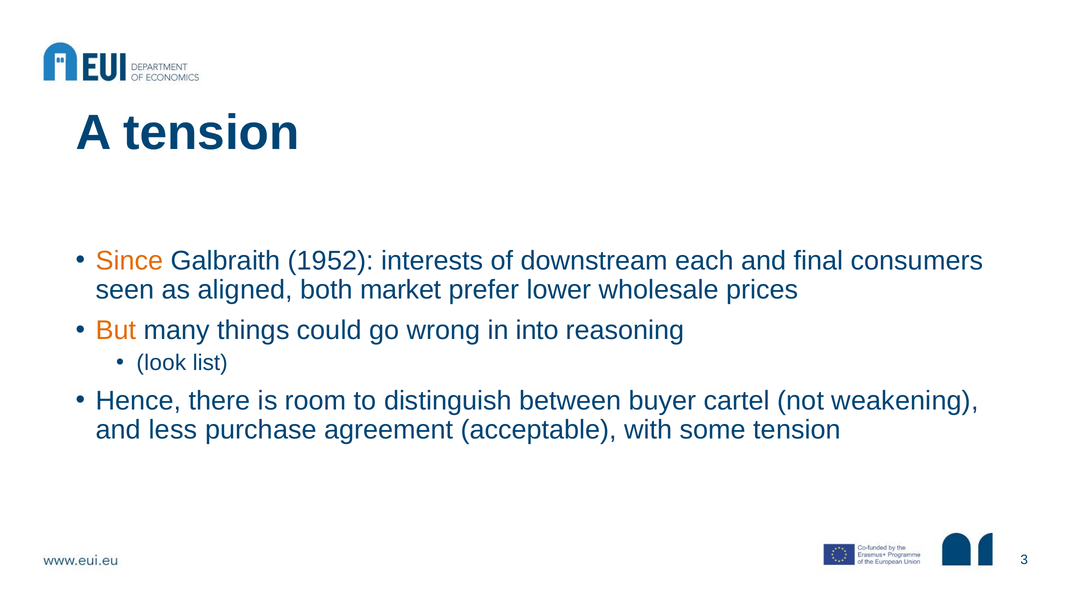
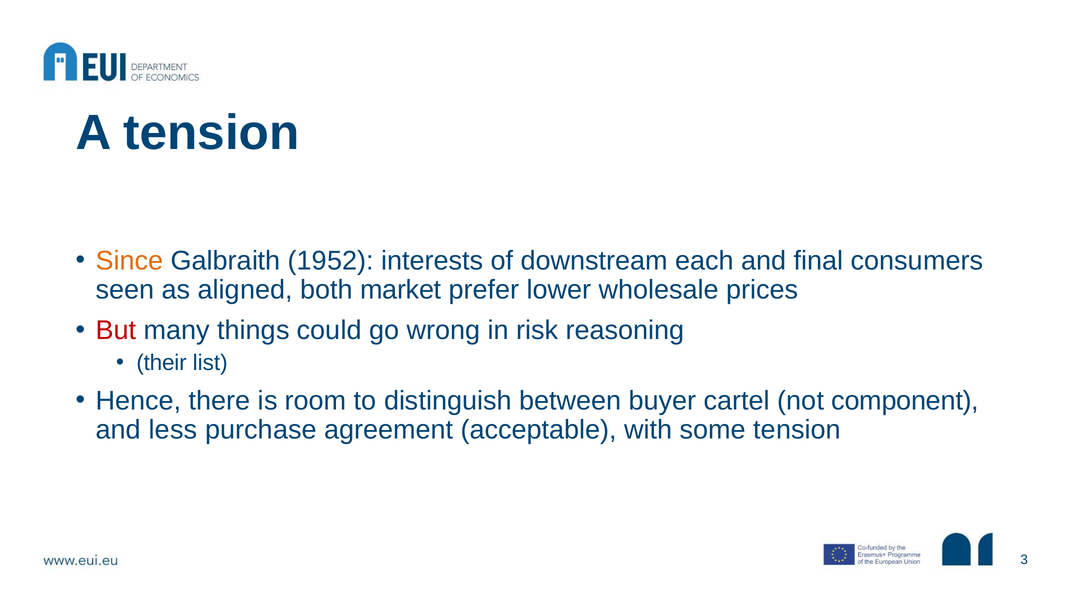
But colour: orange -> red
into: into -> risk
look: look -> their
weakening: weakening -> component
